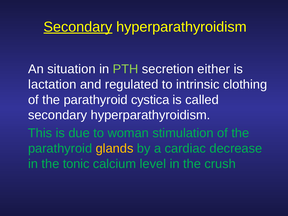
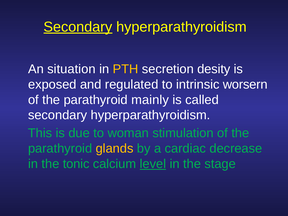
PTH colour: light green -> yellow
either: either -> desity
lactation: lactation -> exposed
clothing: clothing -> worsern
cystica: cystica -> mainly
level underline: none -> present
crush: crush -> stage
